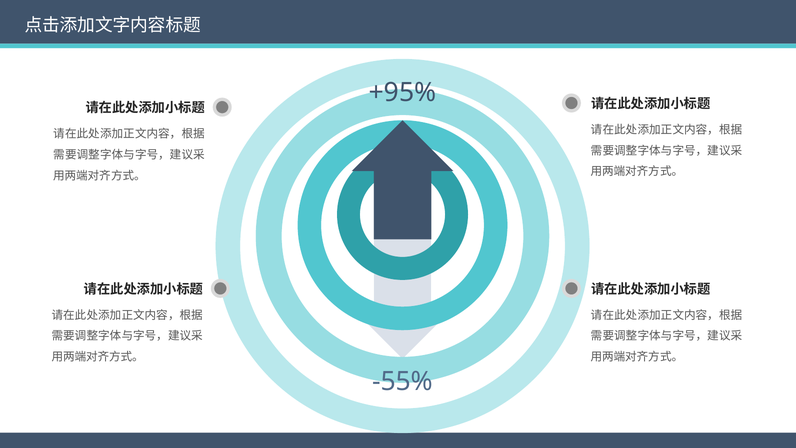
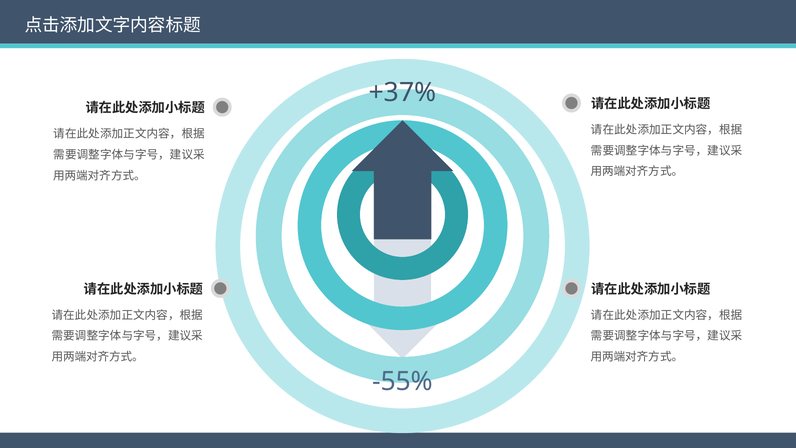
+95%: +95% -> +37%
